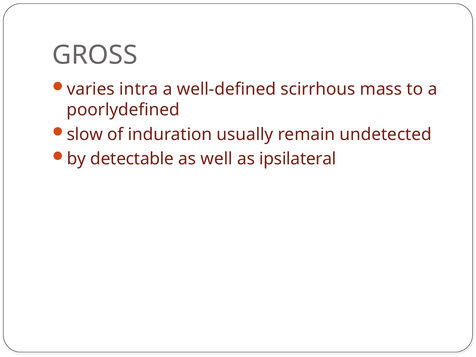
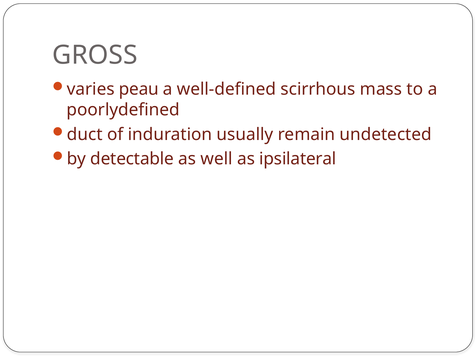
intra: intra -> peau
slow: slow -> duct
